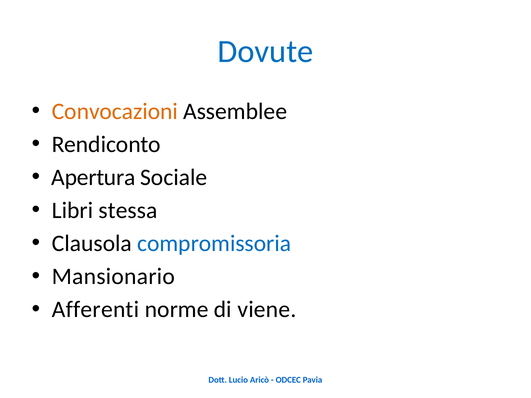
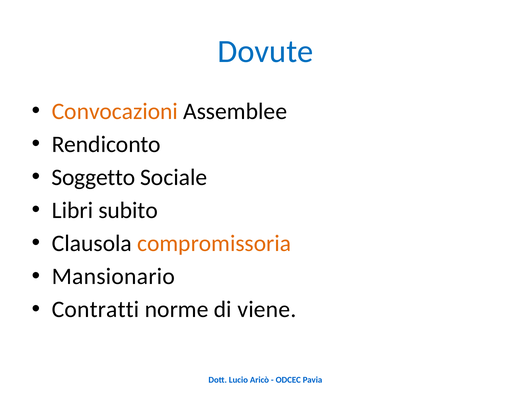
Apertura: Apertura -> Soggetto
stessa: stessa -> subito
compromissoria colour: blue -> orange
Afferenti: Afferenti -> Contratti
